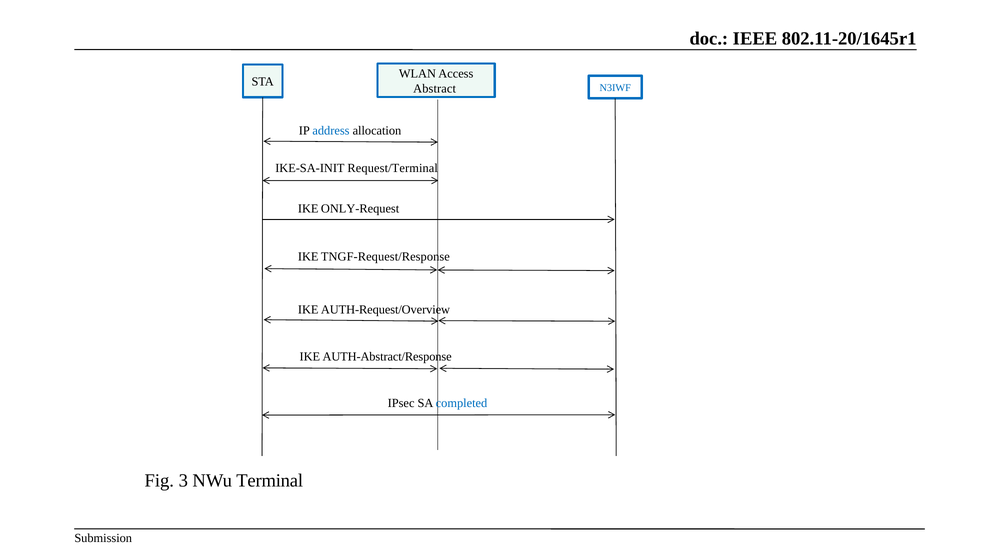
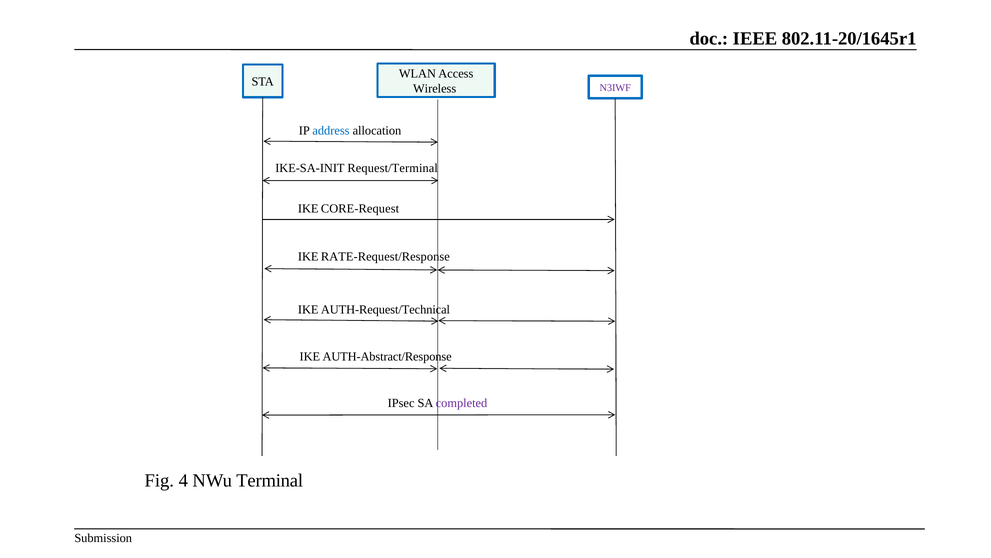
Abstract: Abstract -> Wireless
N3IWF colour: blue -> purple
ONLY-Request: ONLY-Request -> CORE-Request
TNGF-Request/Response: TNGF-Request/Response -> RATE-Request/Response
AUTH-Request/Overview: AUTH-Request/Overview -> AUTH-Request/Technical
completed colour: blue -> purple
3: 3 -> 4
